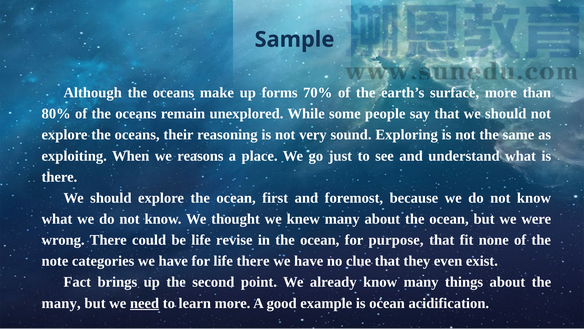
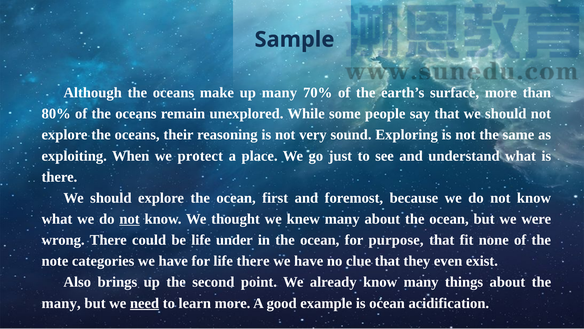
up forms: forms -> many
reasons: reasons -> protect
not at (130, 219) underline: none -> present
revise: revise -> under
Fact: Fact -> Also
